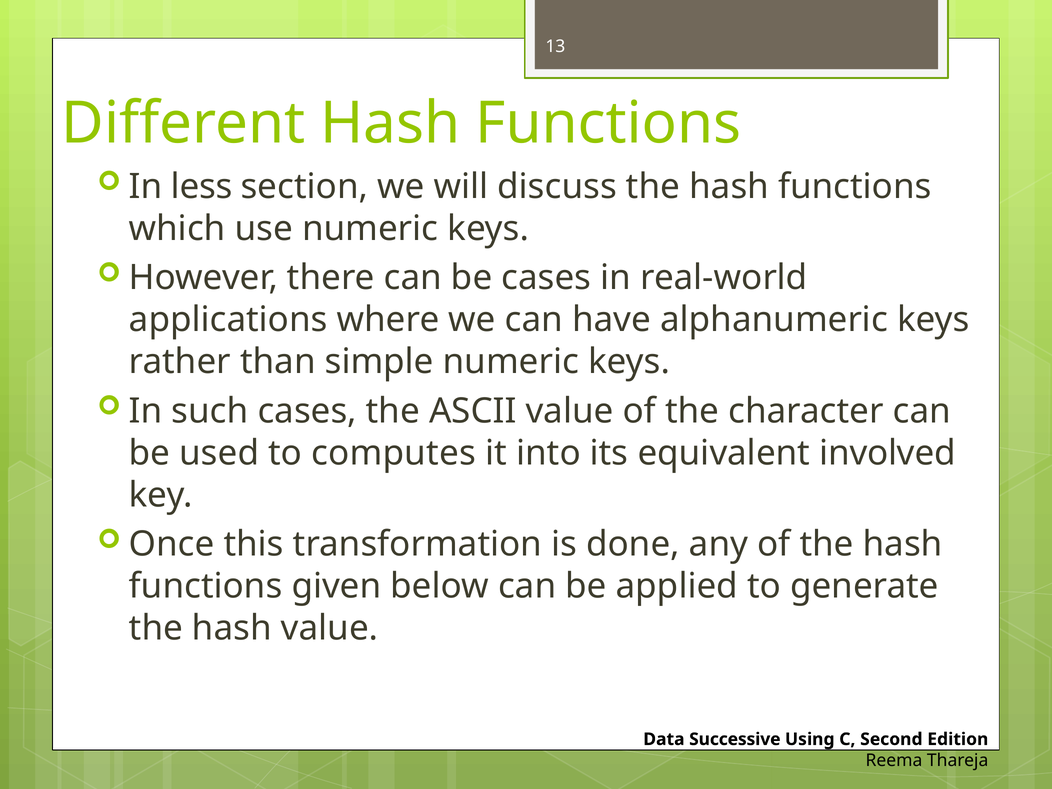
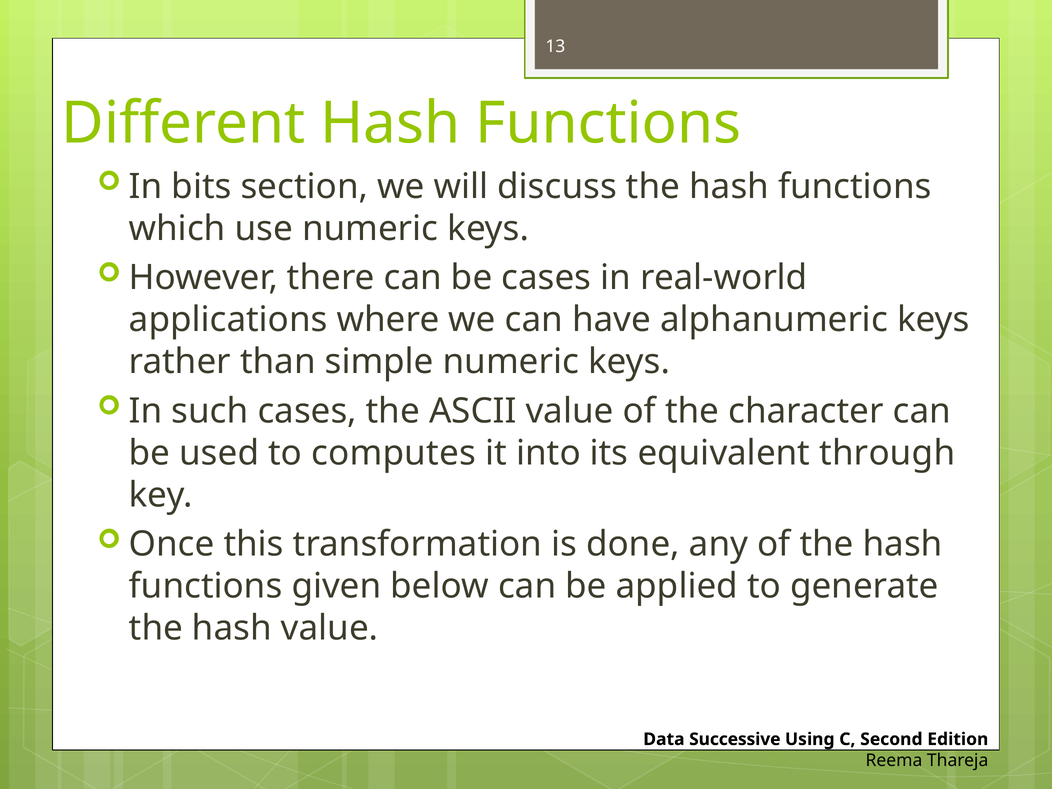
less: less -> bits
involved: involved -> through
